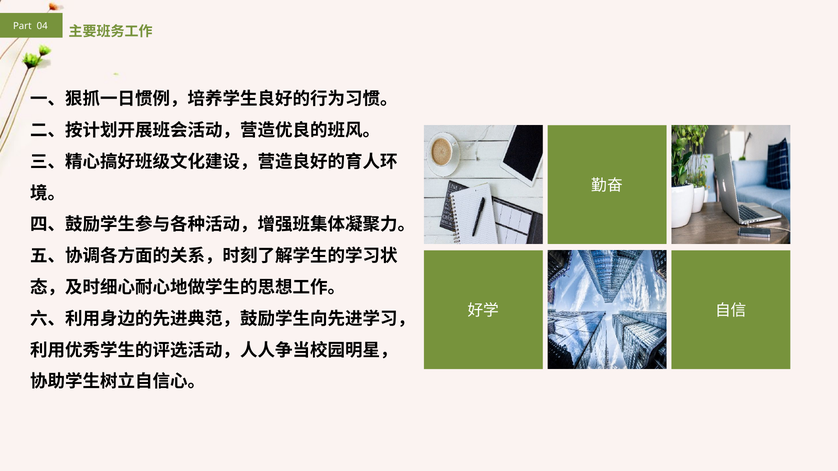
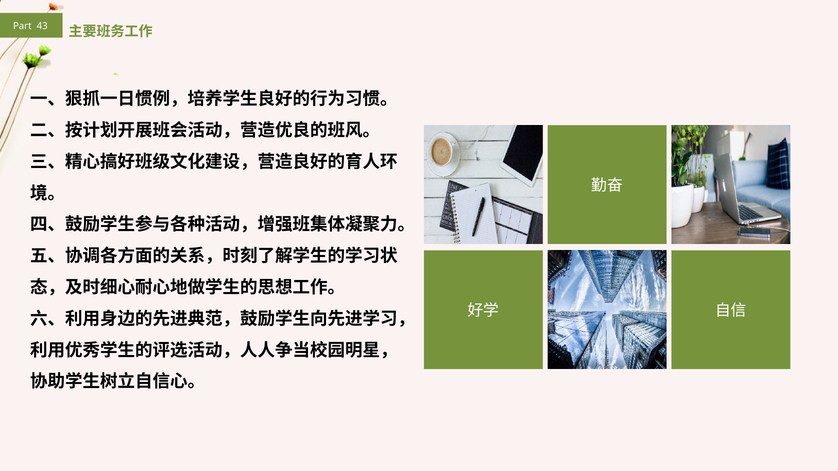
04: 04 -> 43
